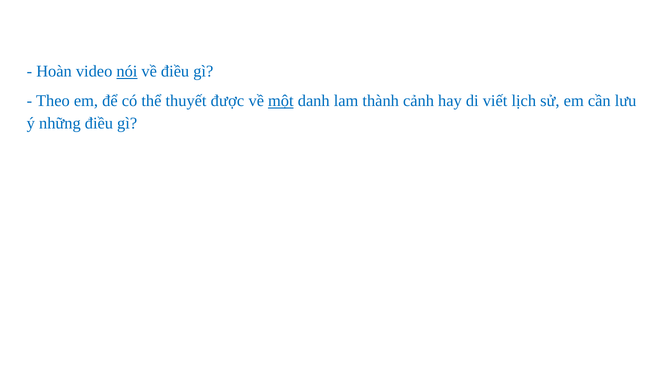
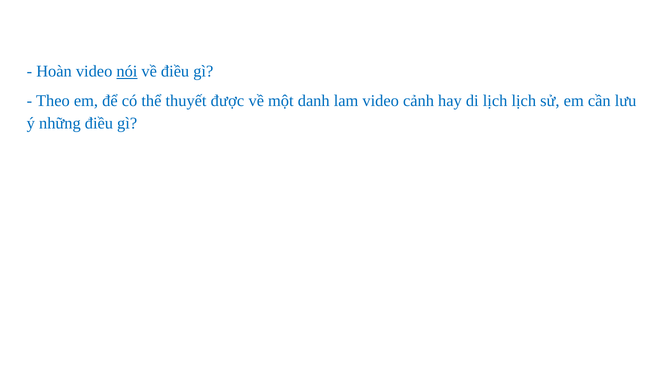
một underline: present -> none
lam thành: thành -> video
di viết: viết -> lịch
